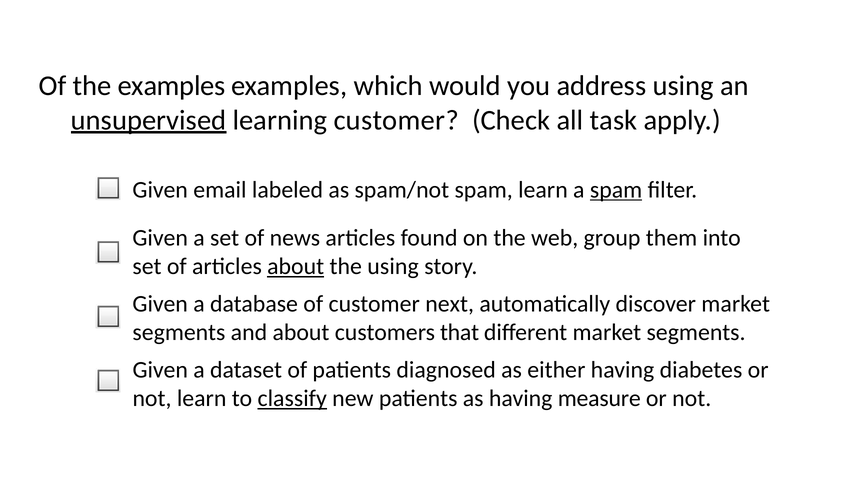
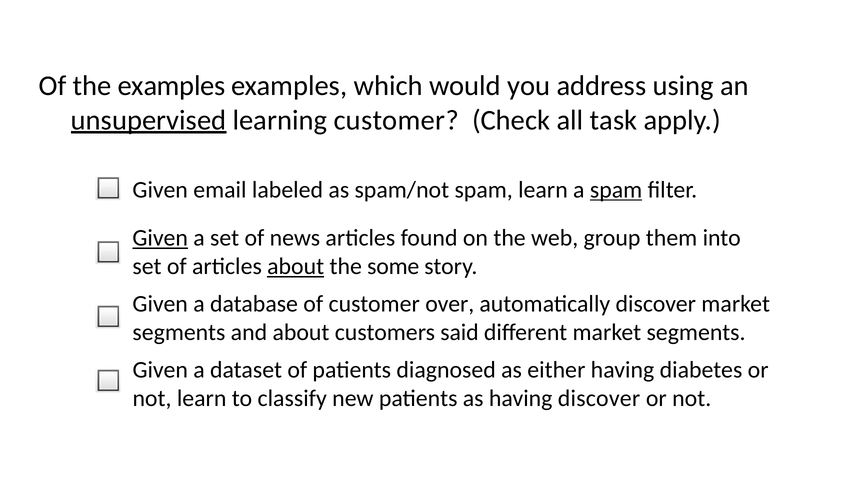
Given at (160, 238) underline: none -> present
the using: using -> some
next: next -> over
that: that -> said
classify underline: present -> none
having measure: measure -> discover
